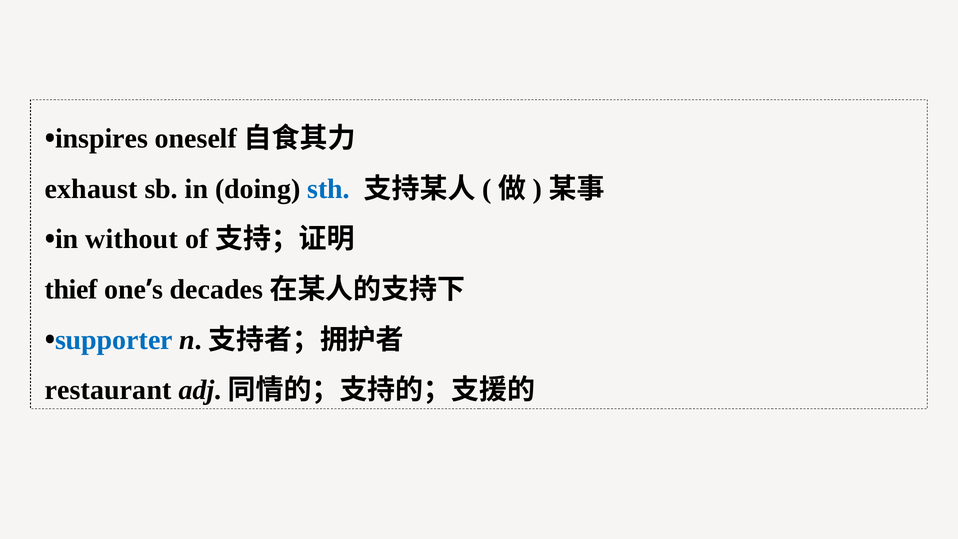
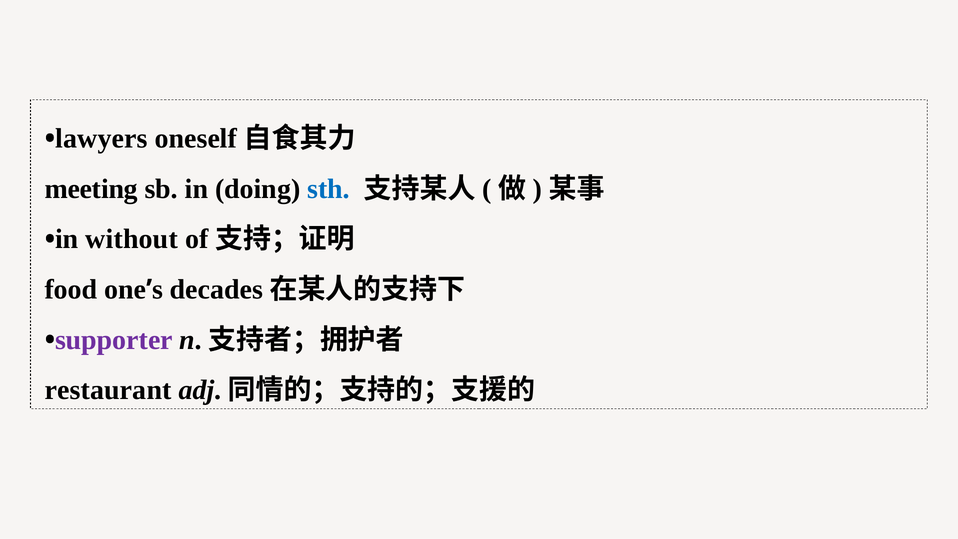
inspires: inspires -> lawyers
exhaust: exhaust -> meeting
thief: thief -> food
supporter colour: blue -> purple
